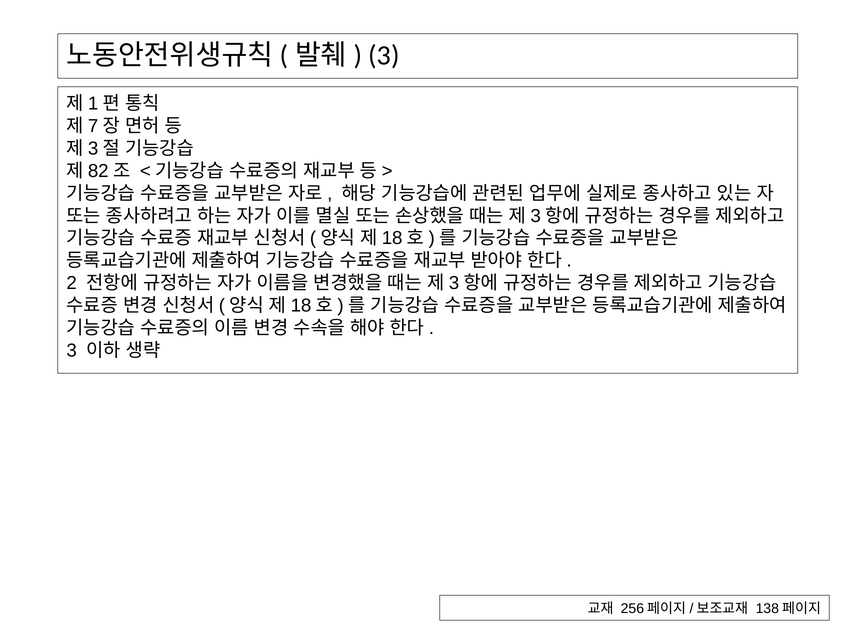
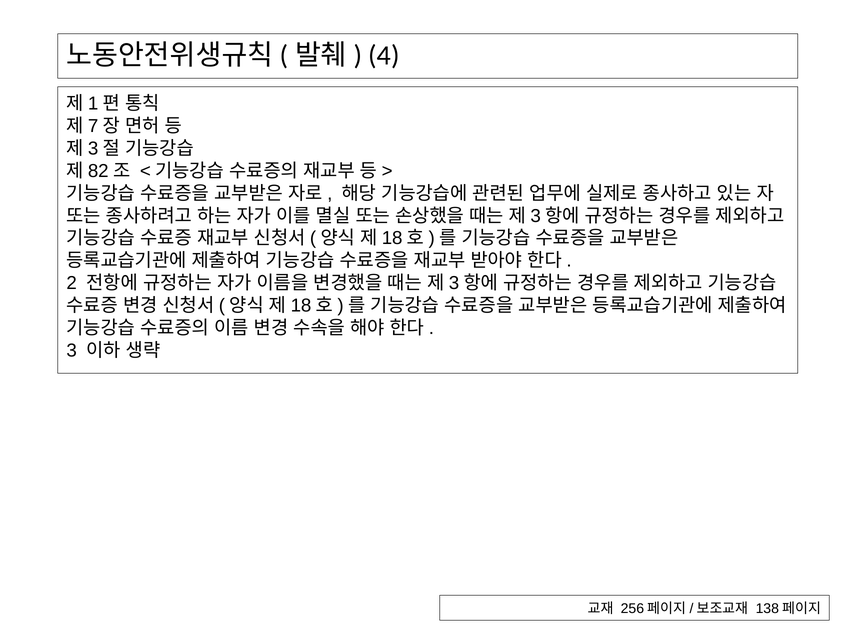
3 at (384, 56): 3 -> 4
